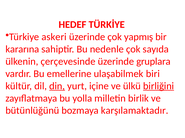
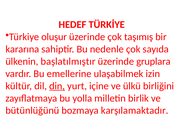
askeri: askeri -> oluşur
yapmış: yapmış -> taşımış
çerçevesinde: çerçevesinde -> başlatılmıştır
biri: biri -> izin
birliğini underline: present -> none
